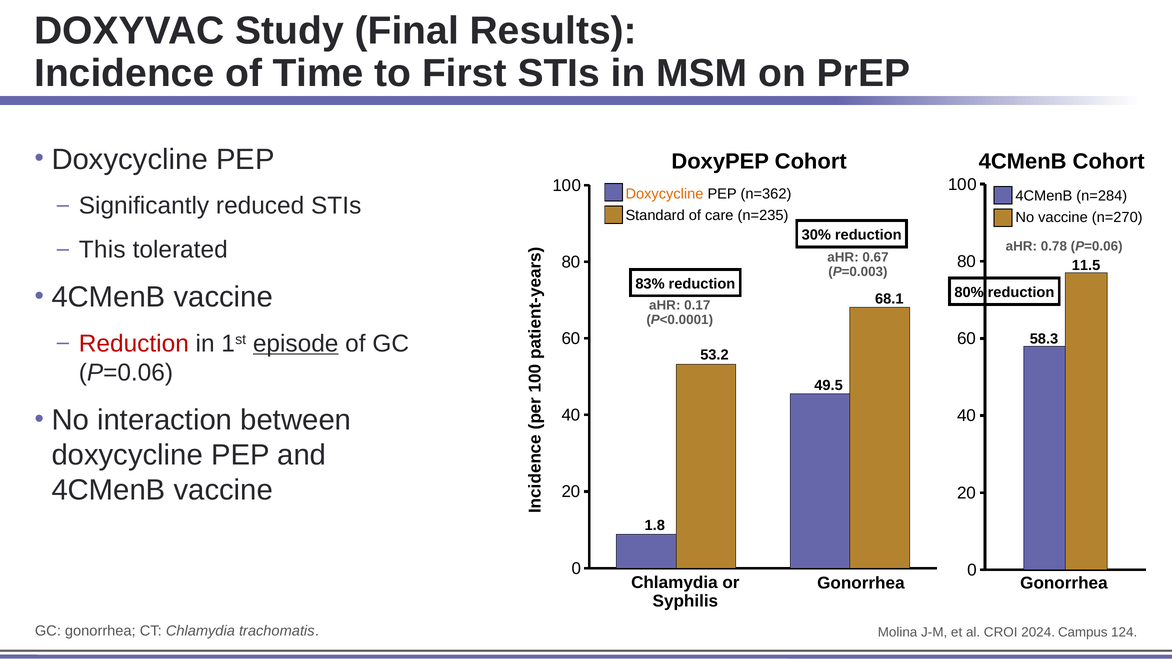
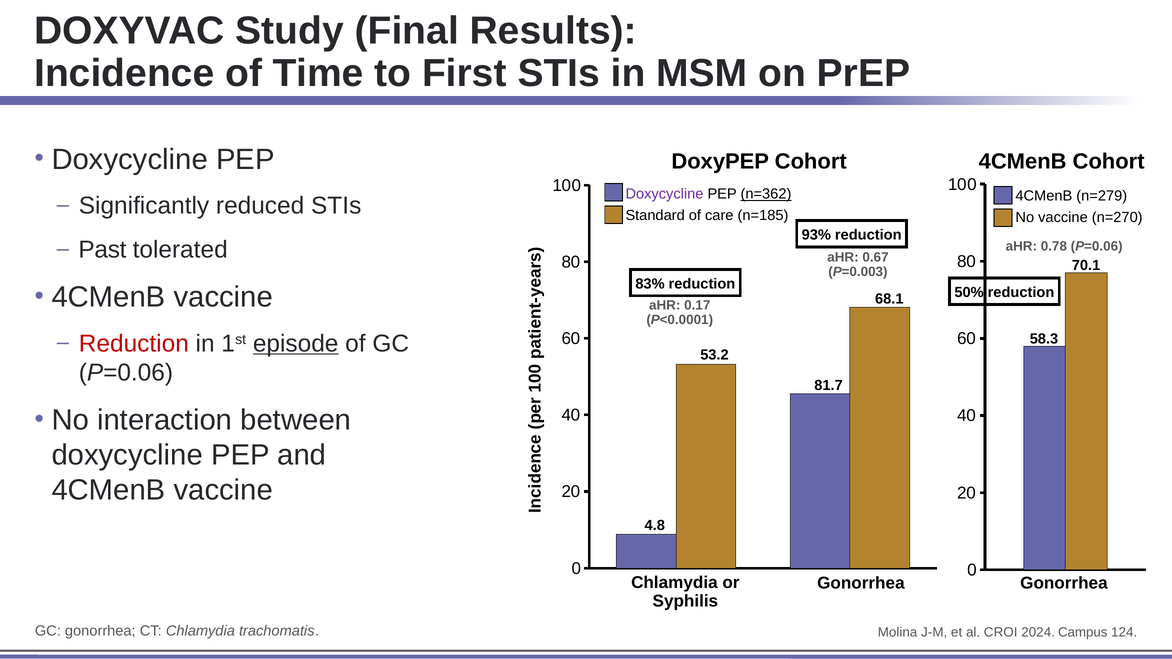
Doxycycline at (664, 194) colour: orange -> purple
n=362 underline: none -> present
n=284: n=284 -> n=279
n=235: n=235 -> n=185
30%: 30% -> 93%
This: This -> Past
11.5: 11.5 -> 70.1
80%: 80% -> 50%
49.5: 49.5 -> 81.7
1.8: 1.8 -> 4.8
